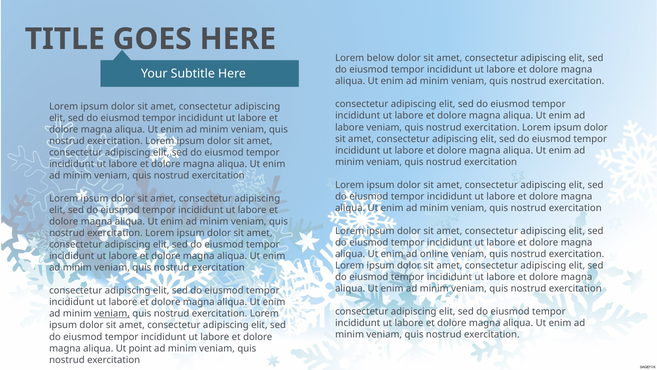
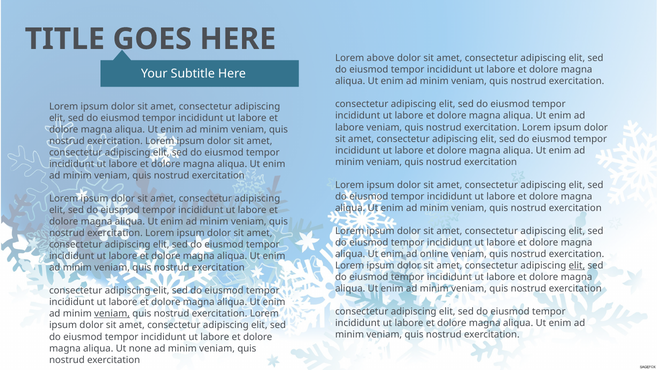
below: below -> above
elit at (577, 265) underline: none -> present
point: point -> none
